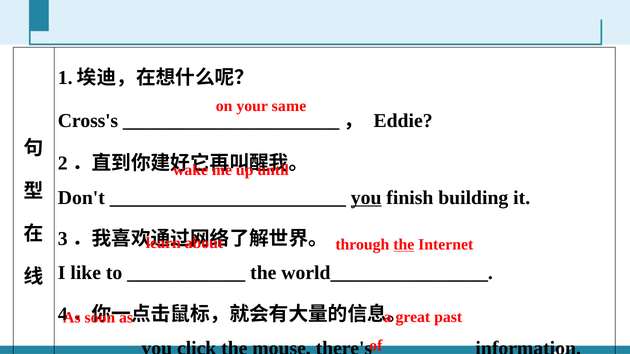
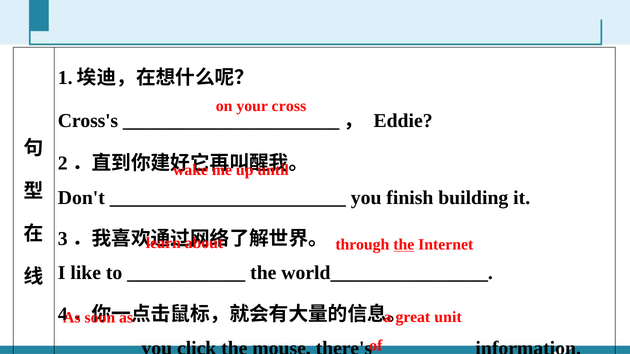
same: same -> cross
you at (366, 198) underline: present -> none
past: past -> unit
